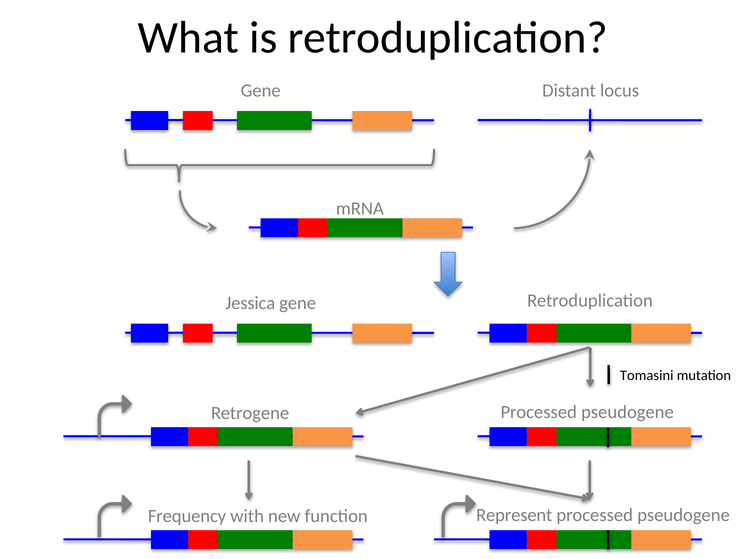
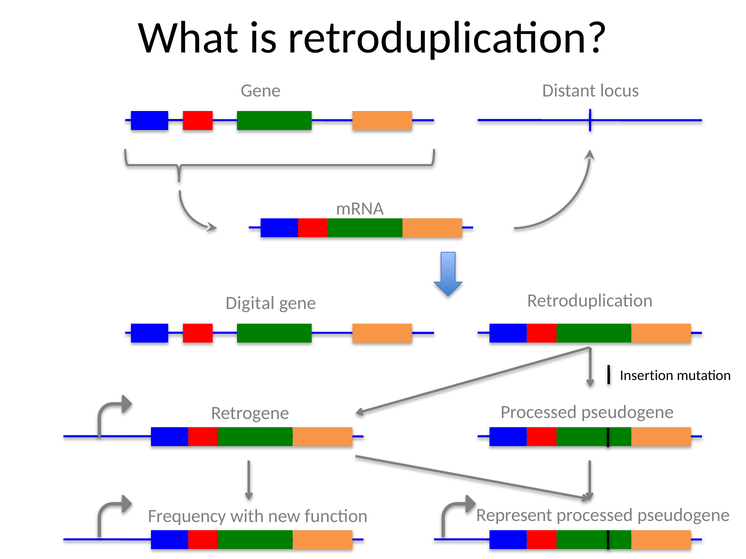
Jessica: Jessica -> Digital
Tomasini: Tomasini -> Insertion
